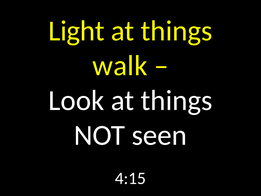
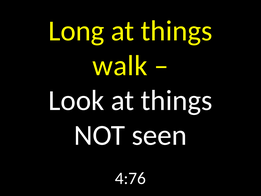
Light: Light -> Long
4:15: 4:15 -> 4:76
